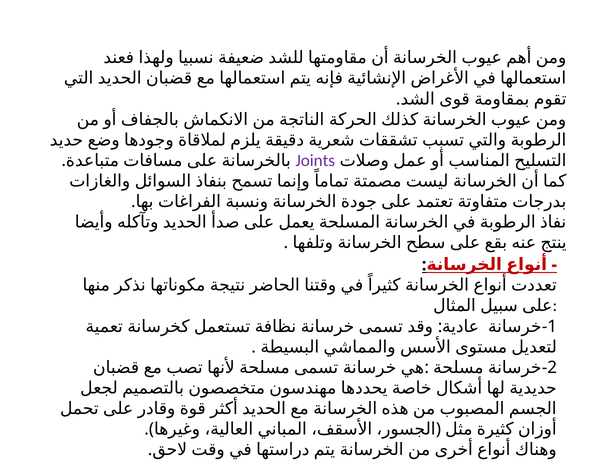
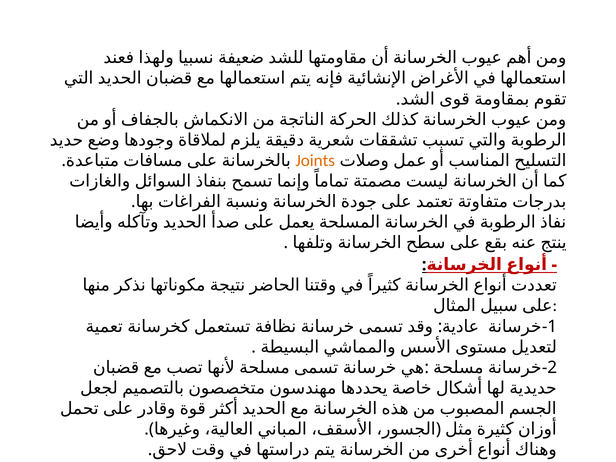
Joints colour: purple -> orange
